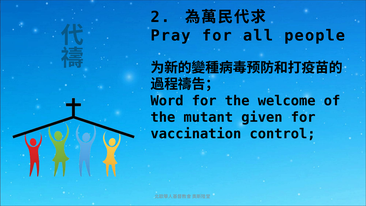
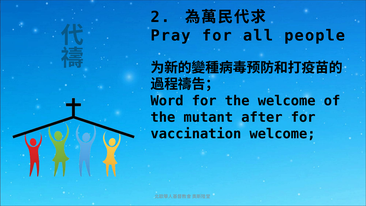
given: given -> after
vaccination control: control -> welcome
